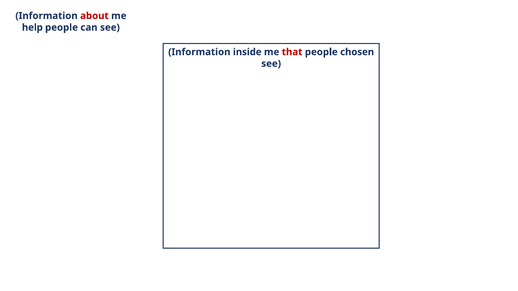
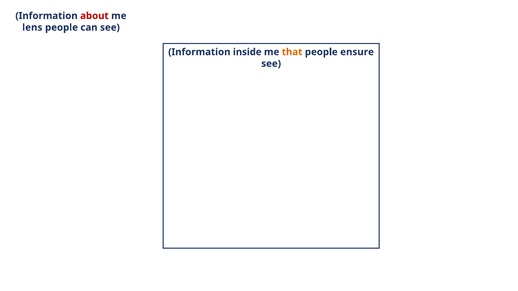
help: help -> lens
that colour: red -> orange
chosen: chosen -> ensure
